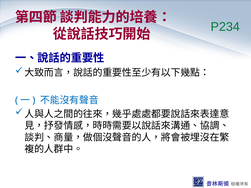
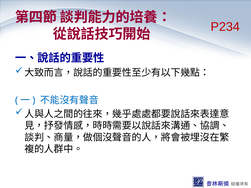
P234 colour: green -> red
